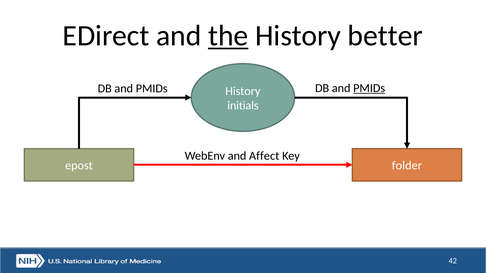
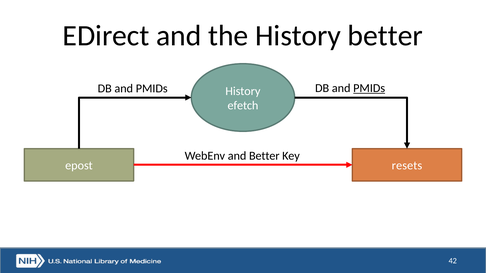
the underline: present -> none
initials: initials -> efetch
and Affect: Affect -> Better
folder: folder -> resets
